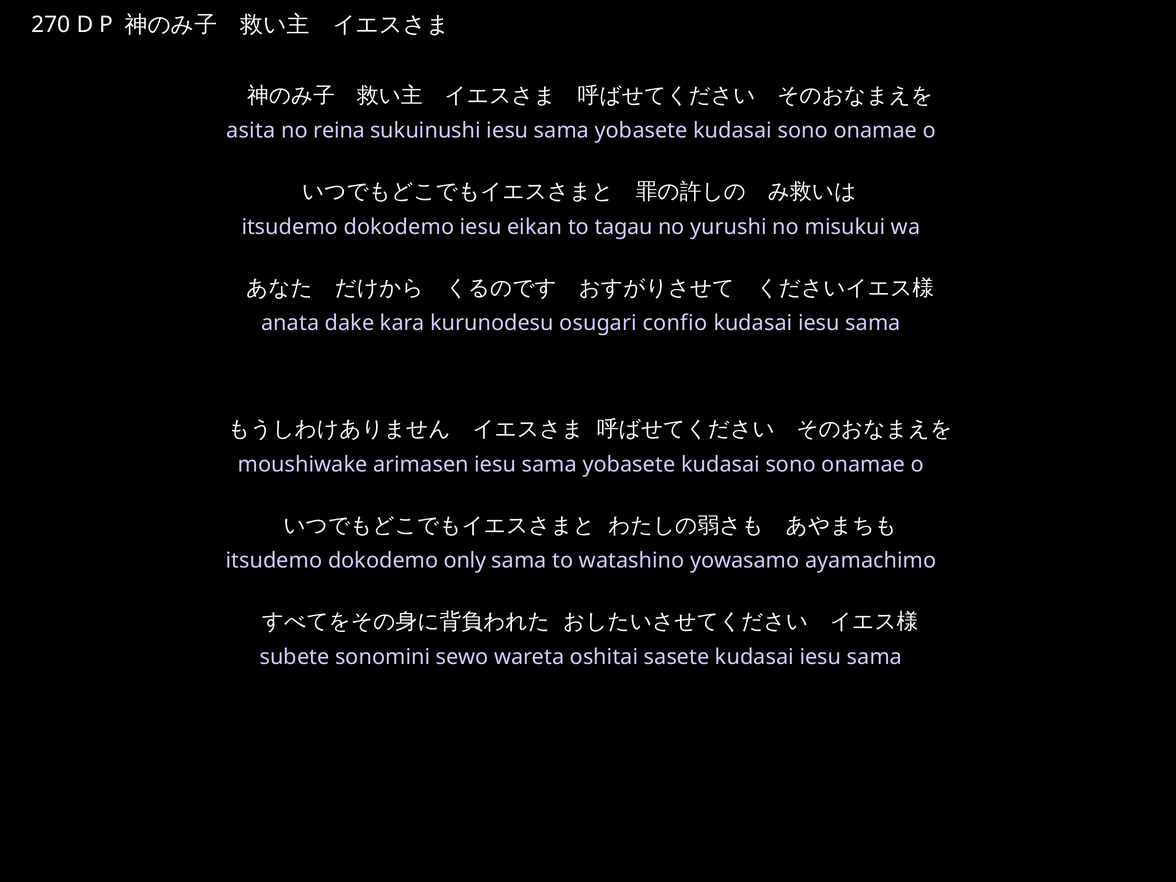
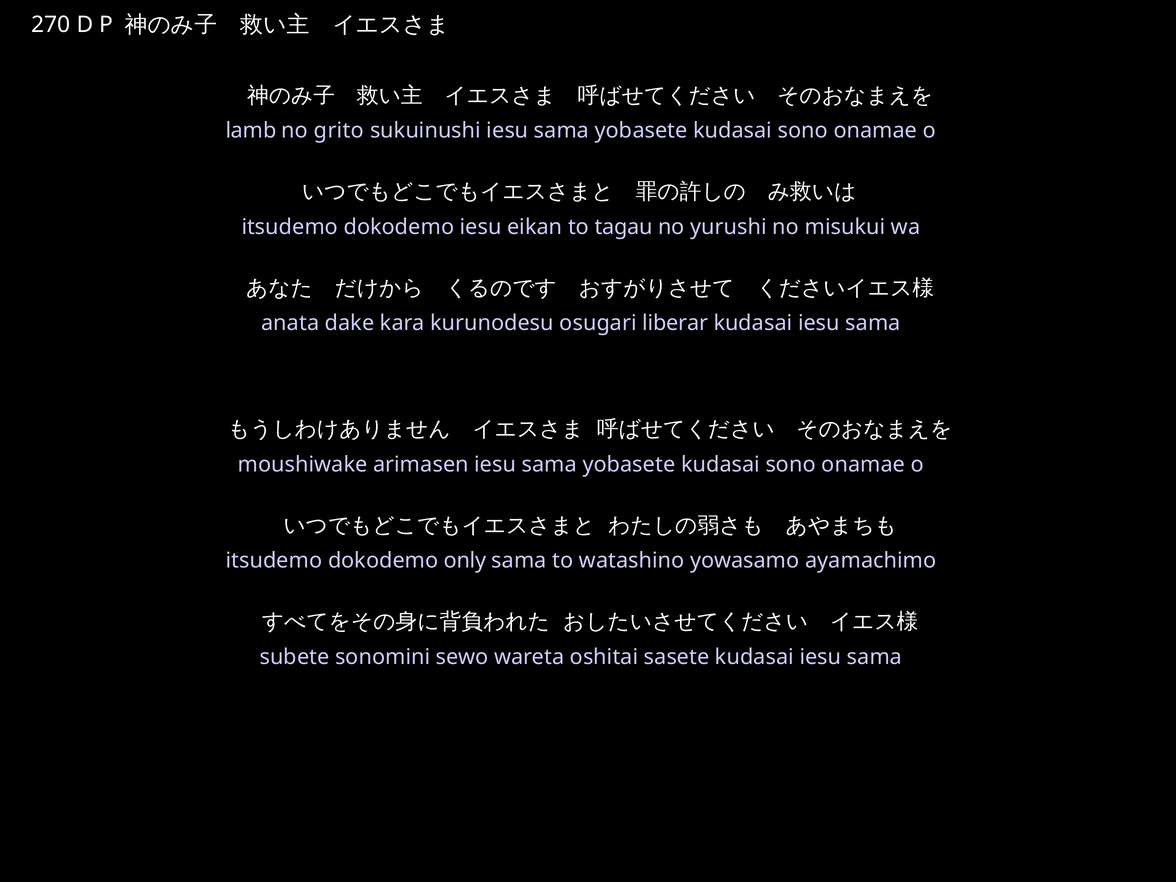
asita: asita -> lamb
reina: reina -> grito
confio: confio -> liberar
